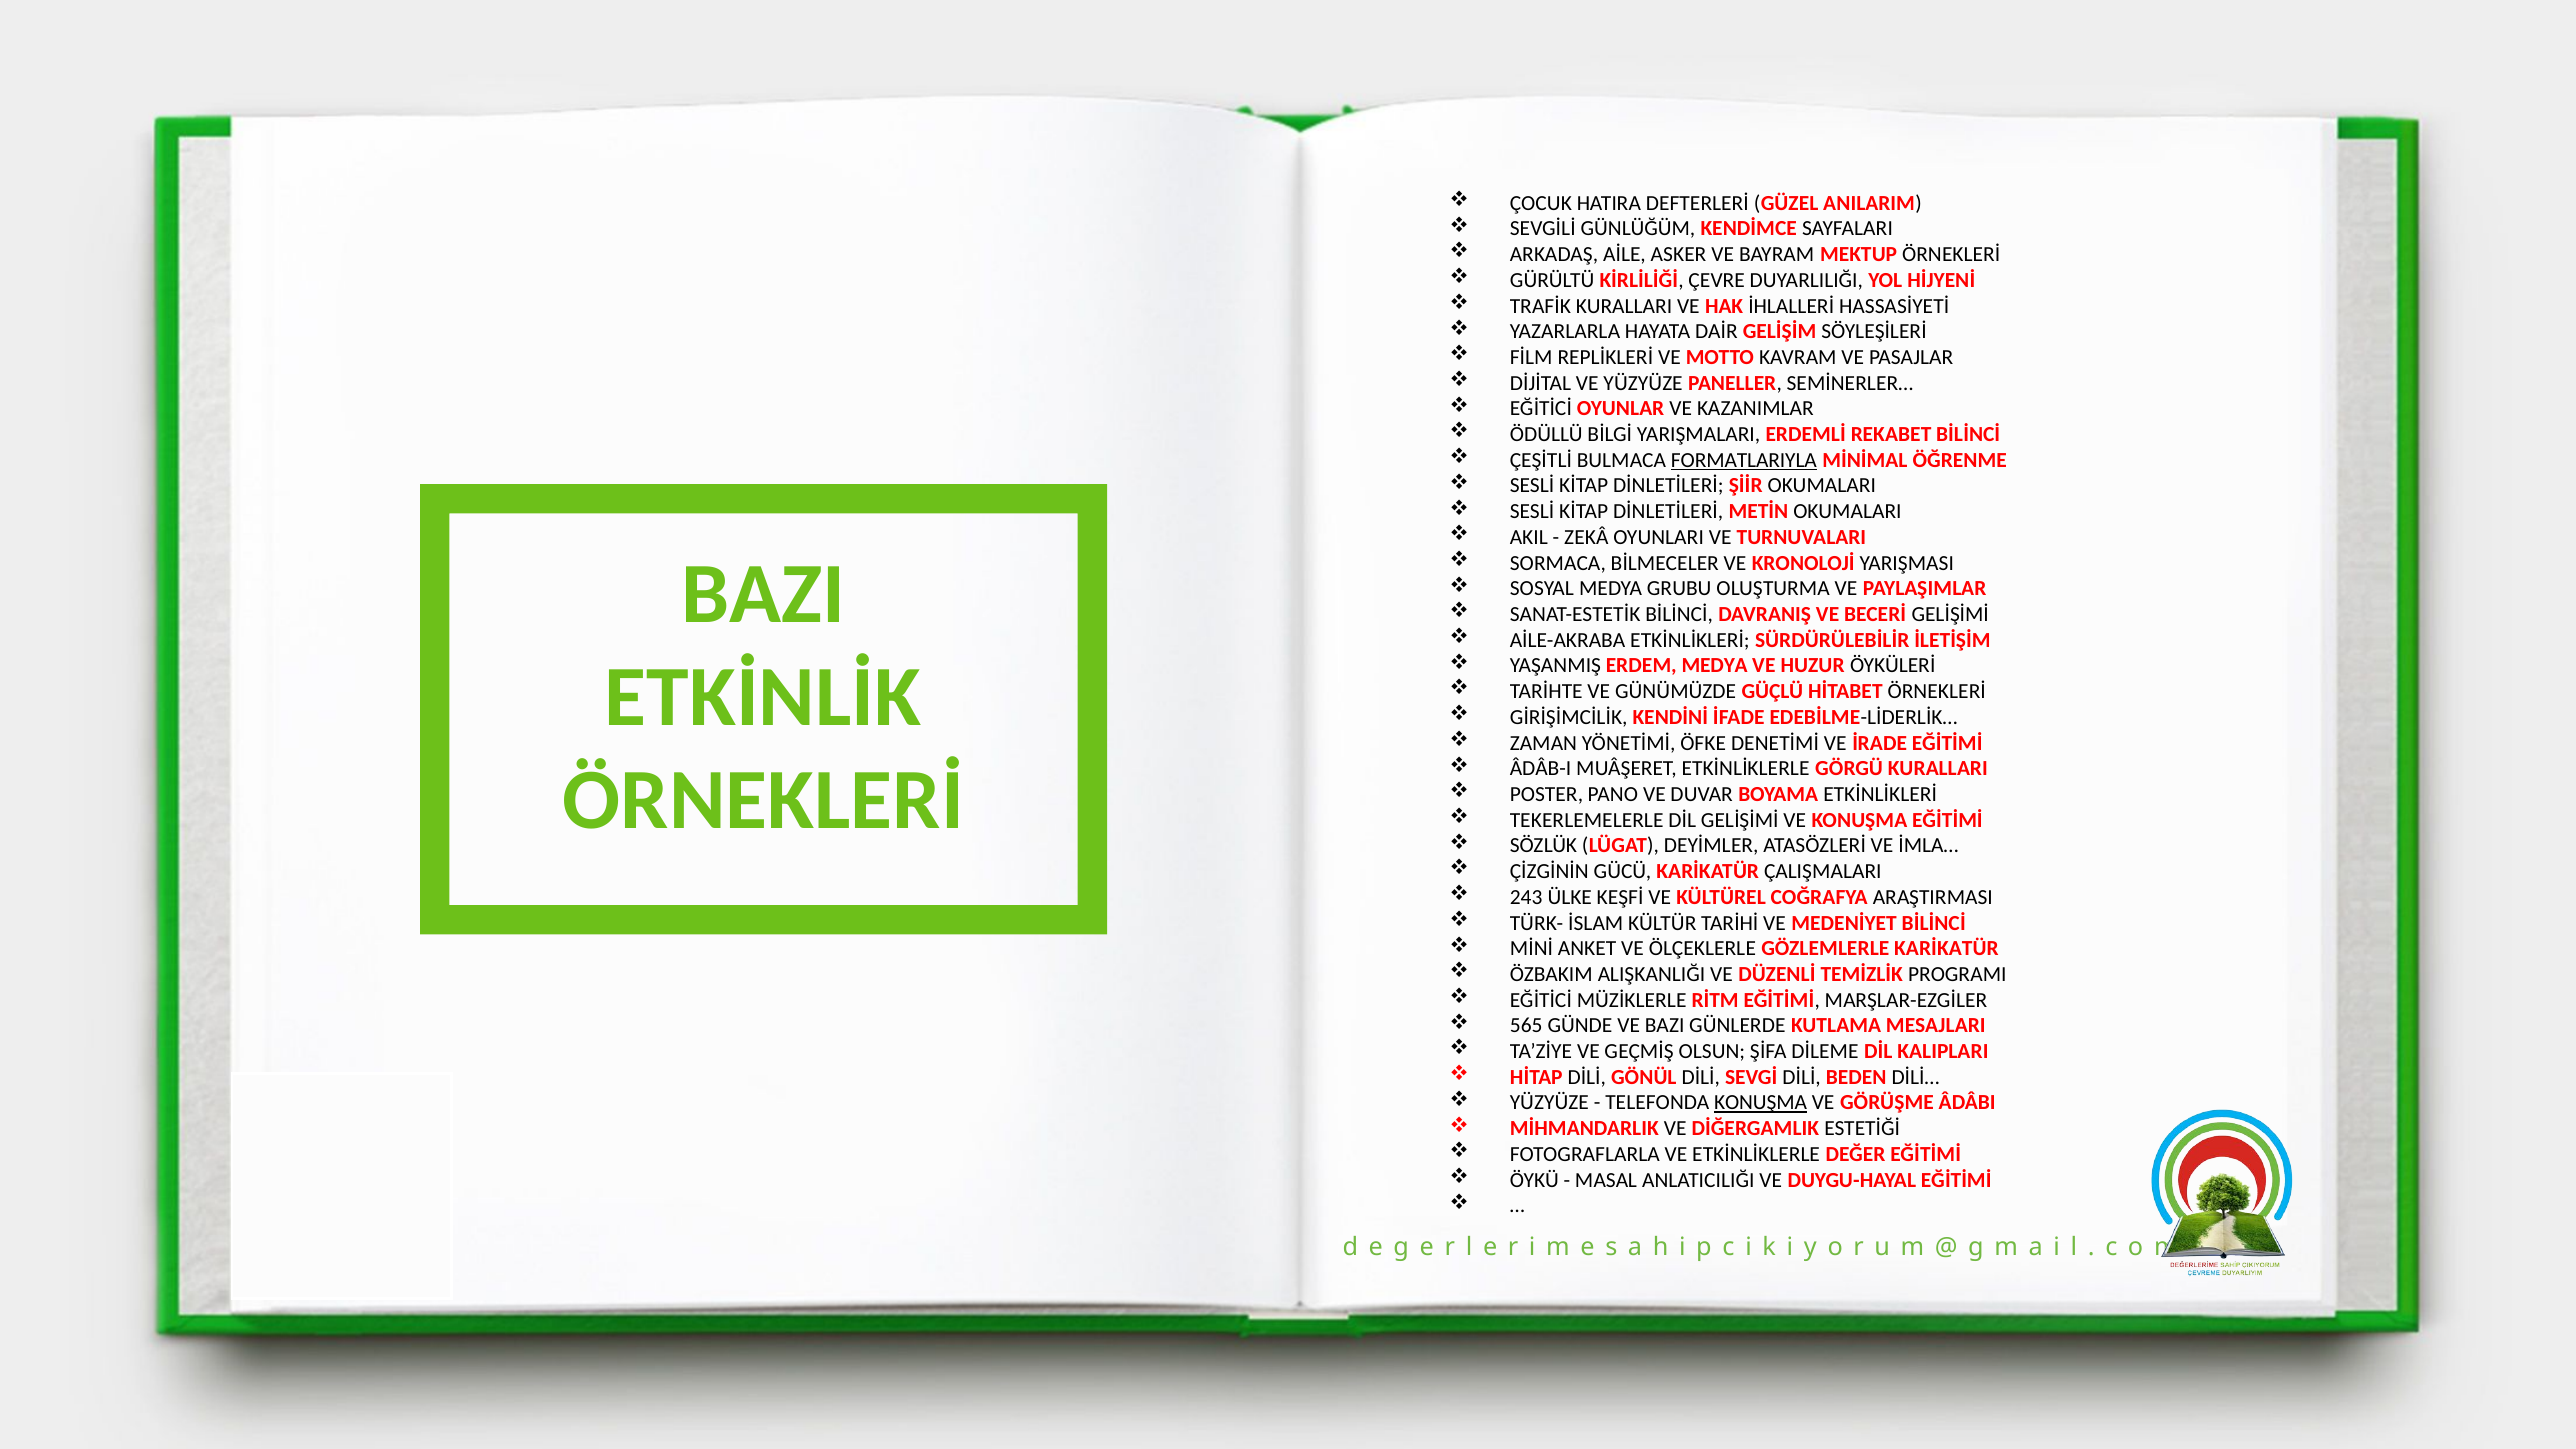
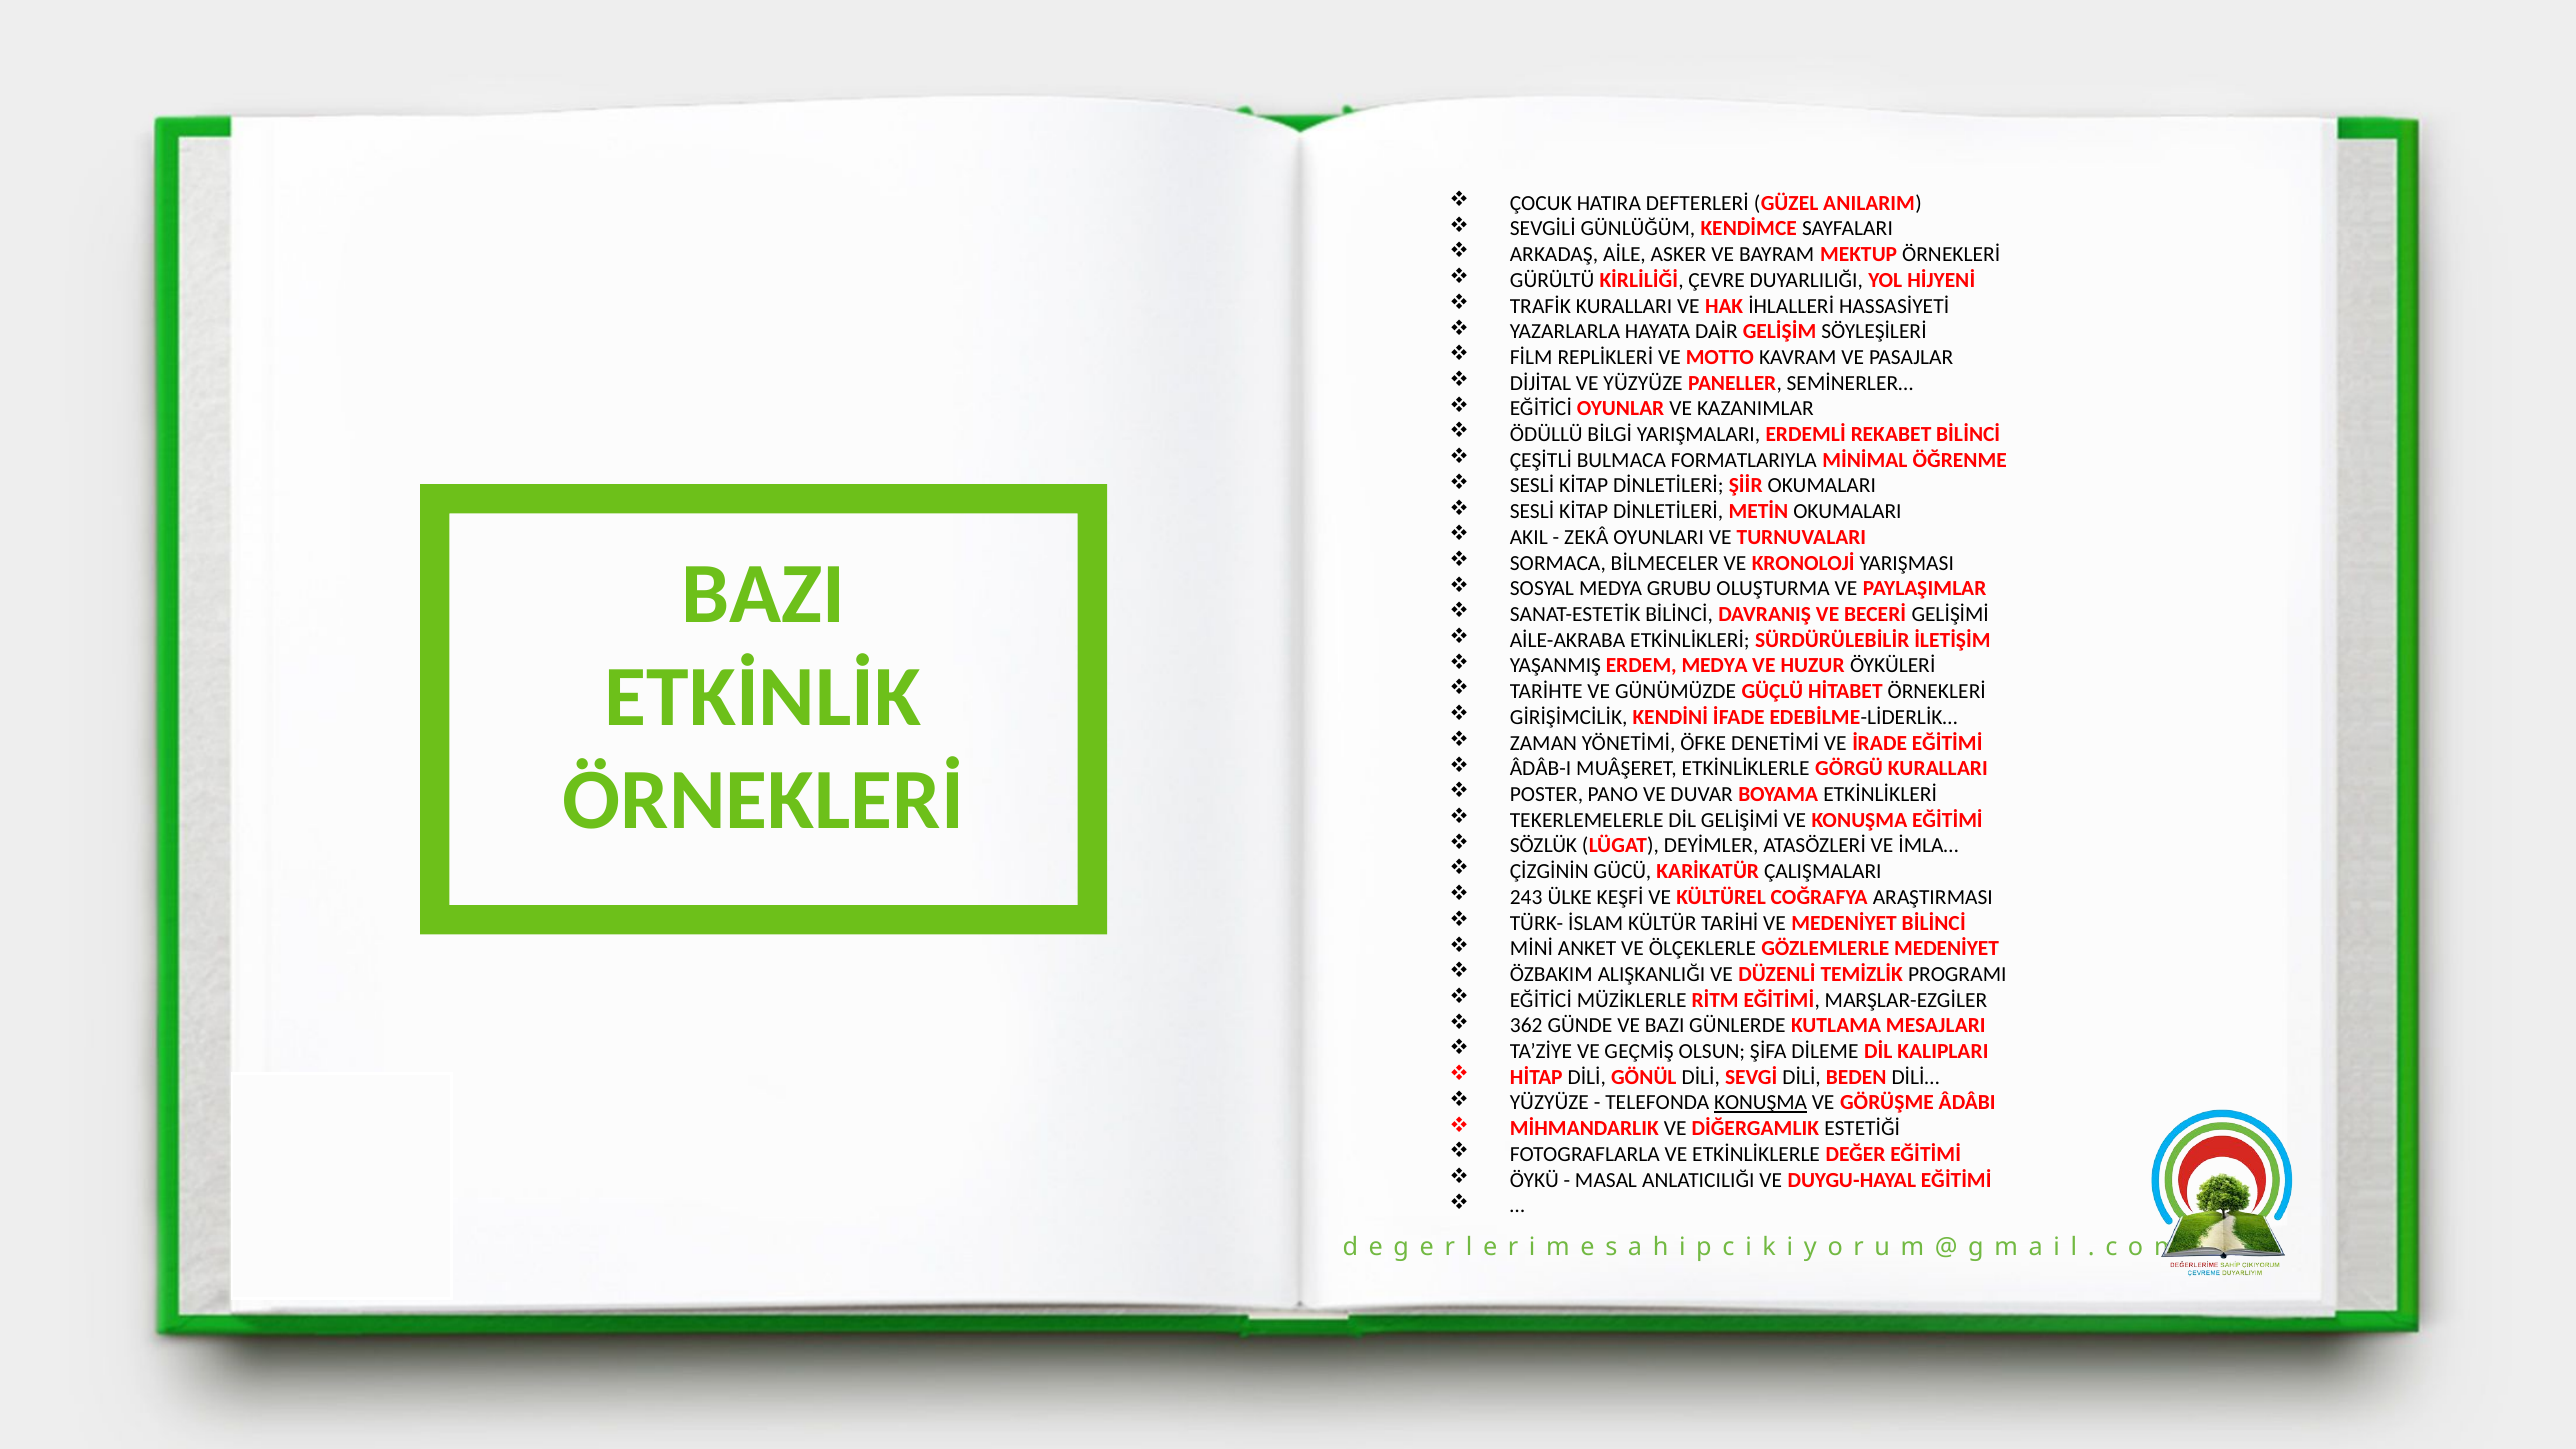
FORMATLARIYLA underline: present -> none
GÖZLEMLERLE KARİKATÜR: KARİKATÜR -> MEDENİYET
565: 565 -> 362
